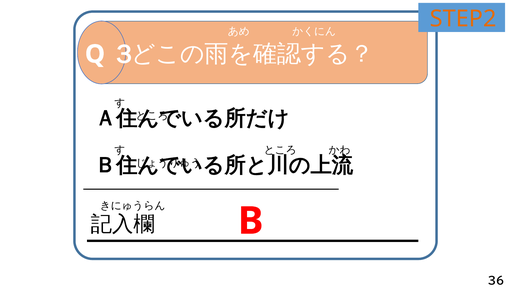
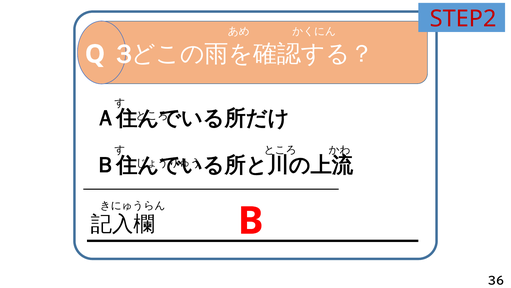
STEP2 colour: orange -> red
